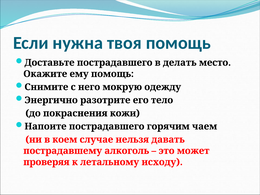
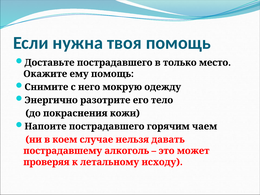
делать: делать -> только
